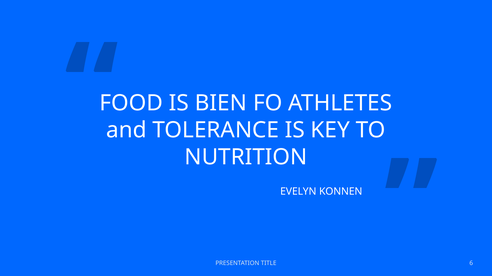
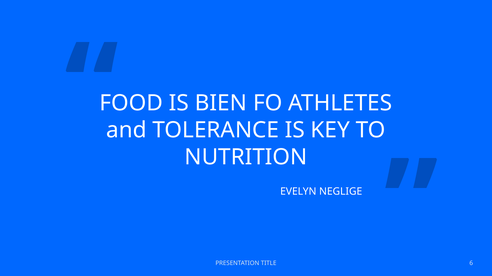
KONNEN: KONNEN -> NEGLIGE
